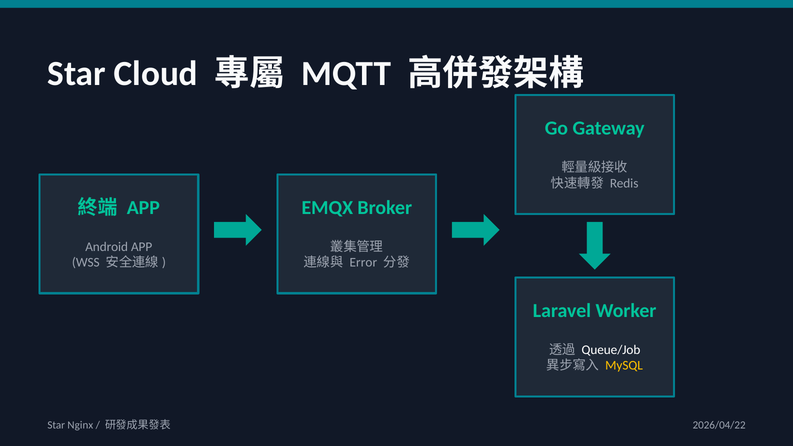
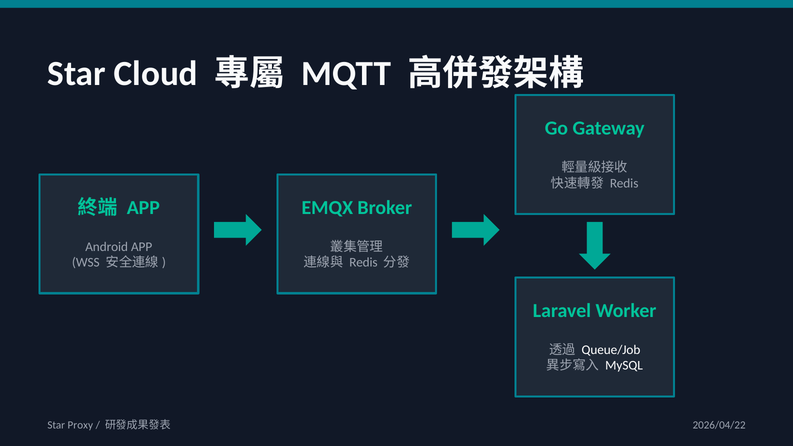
Error at (363, 263): Error -> Redis
MySQL colour: yellow -> white
Nginx: Nginx -> Proxy
